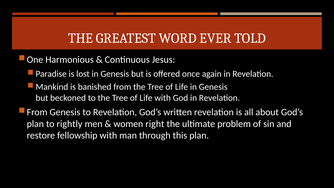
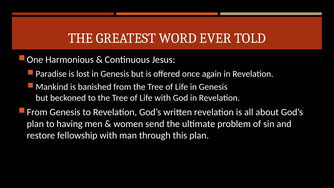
rightly: rightly -> having
right: right -> send
